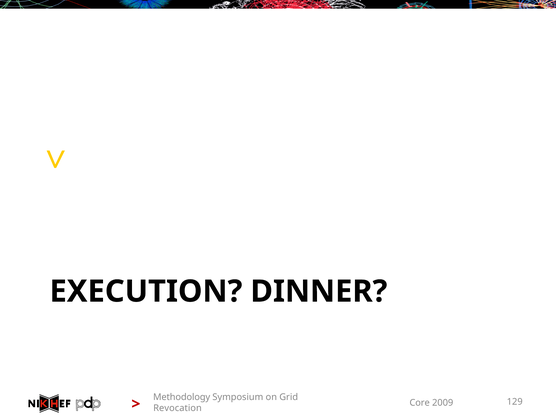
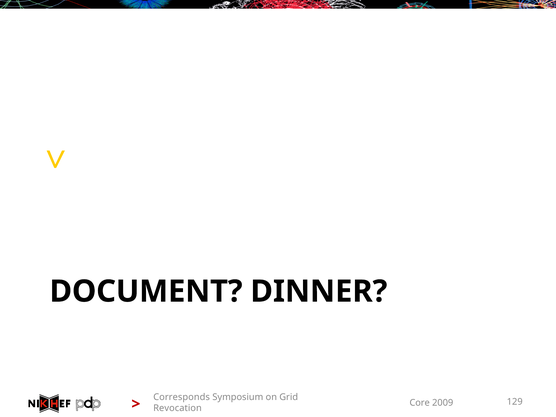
EXECUTION: EXECUTION -> DOCUMENT
Methodology: Methodology -> Corresponds
